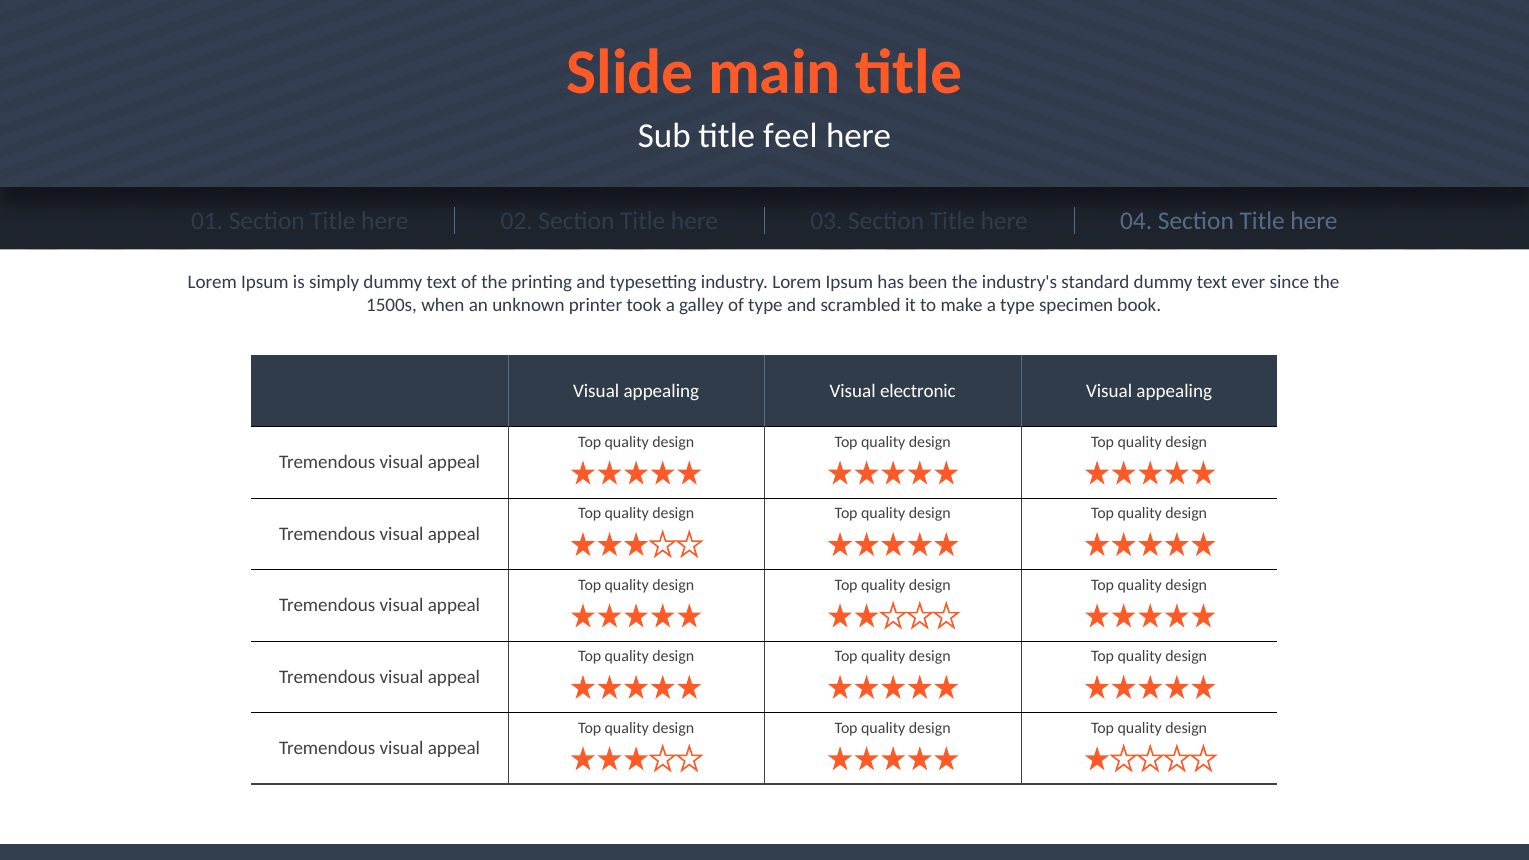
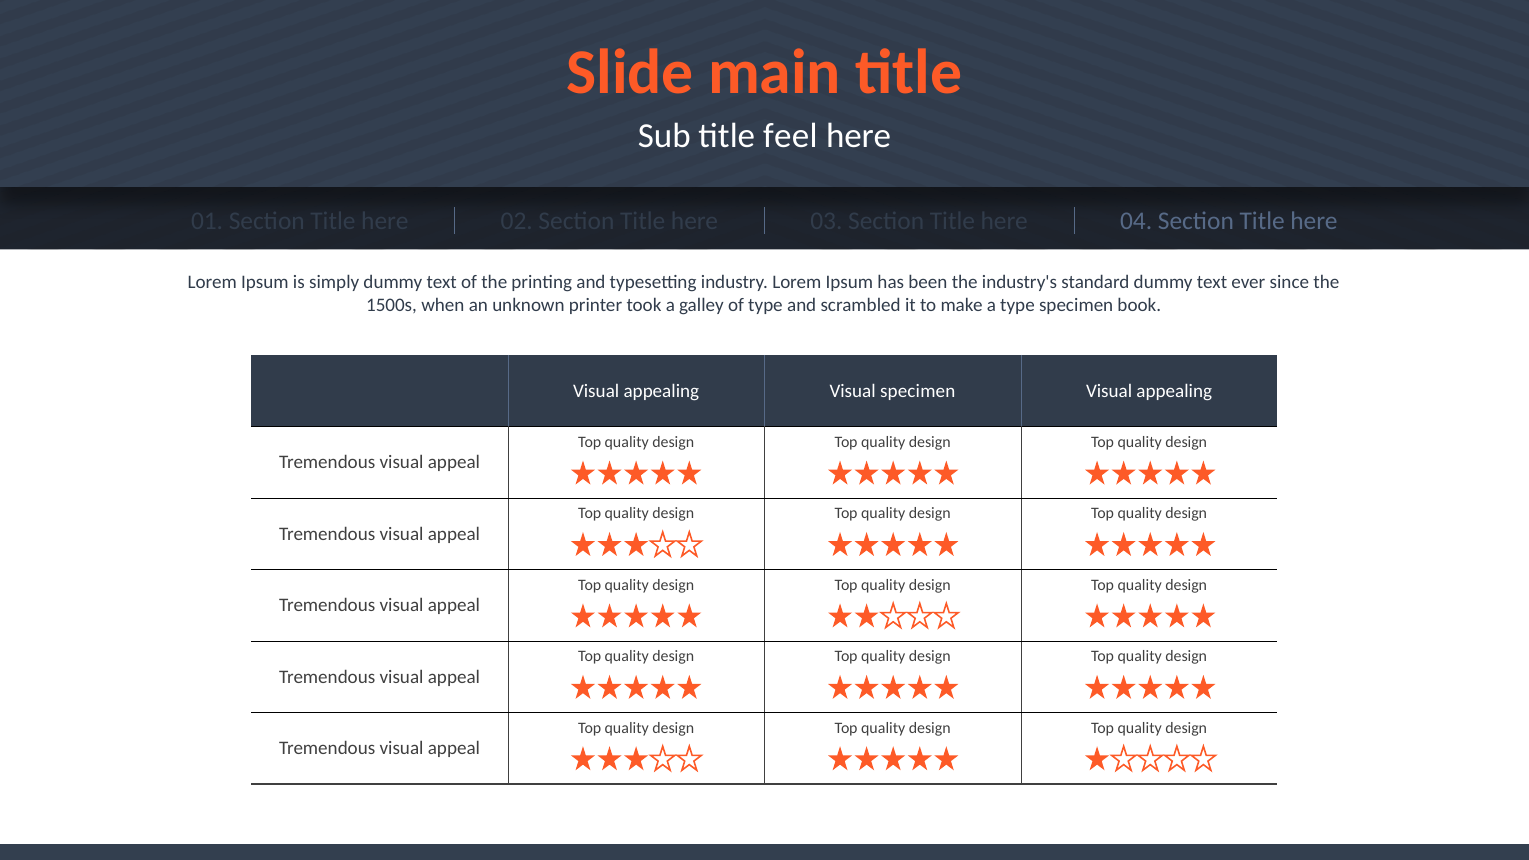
Visual electronic: electronic -> specimen
